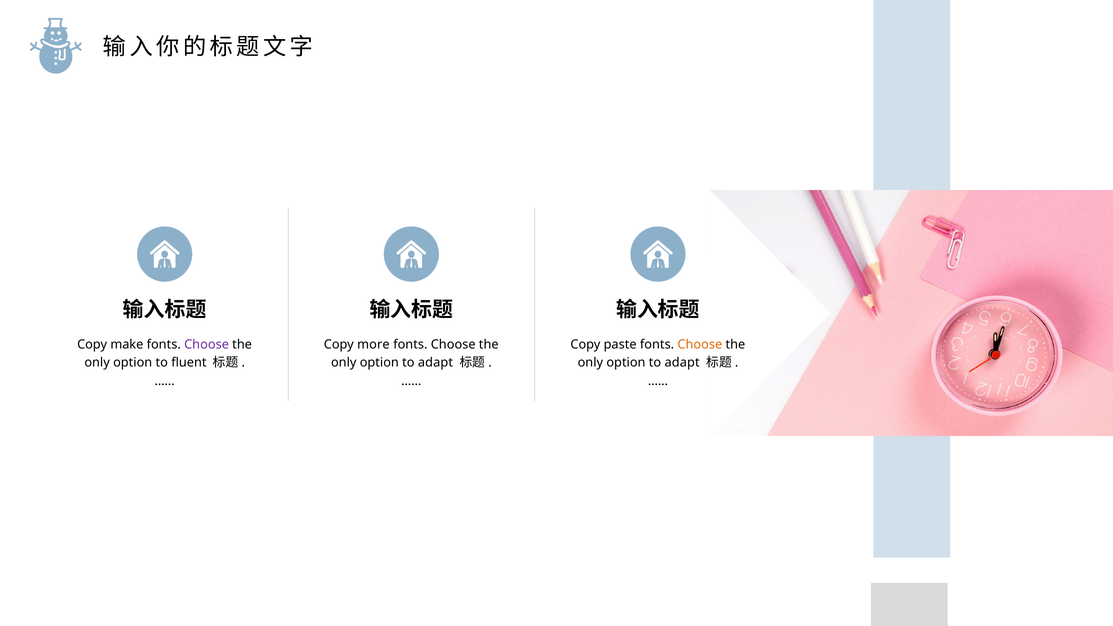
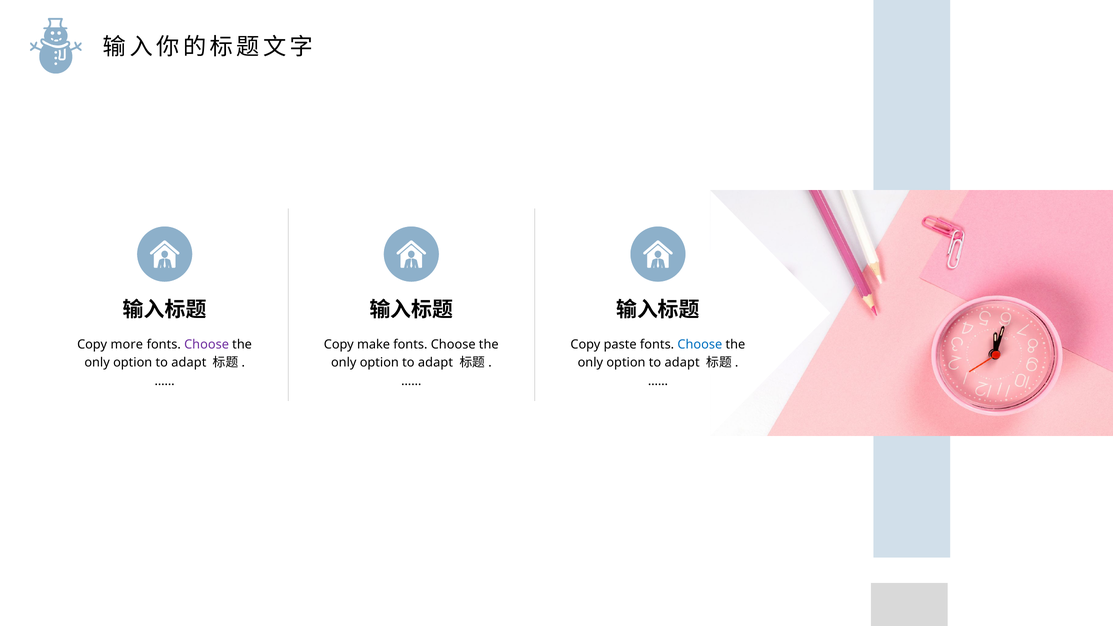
make: make -> more
more: more -> make
Choose at (700, 344) colour: orange -> blue
fluent at (189, 363): fluent -> adapt
